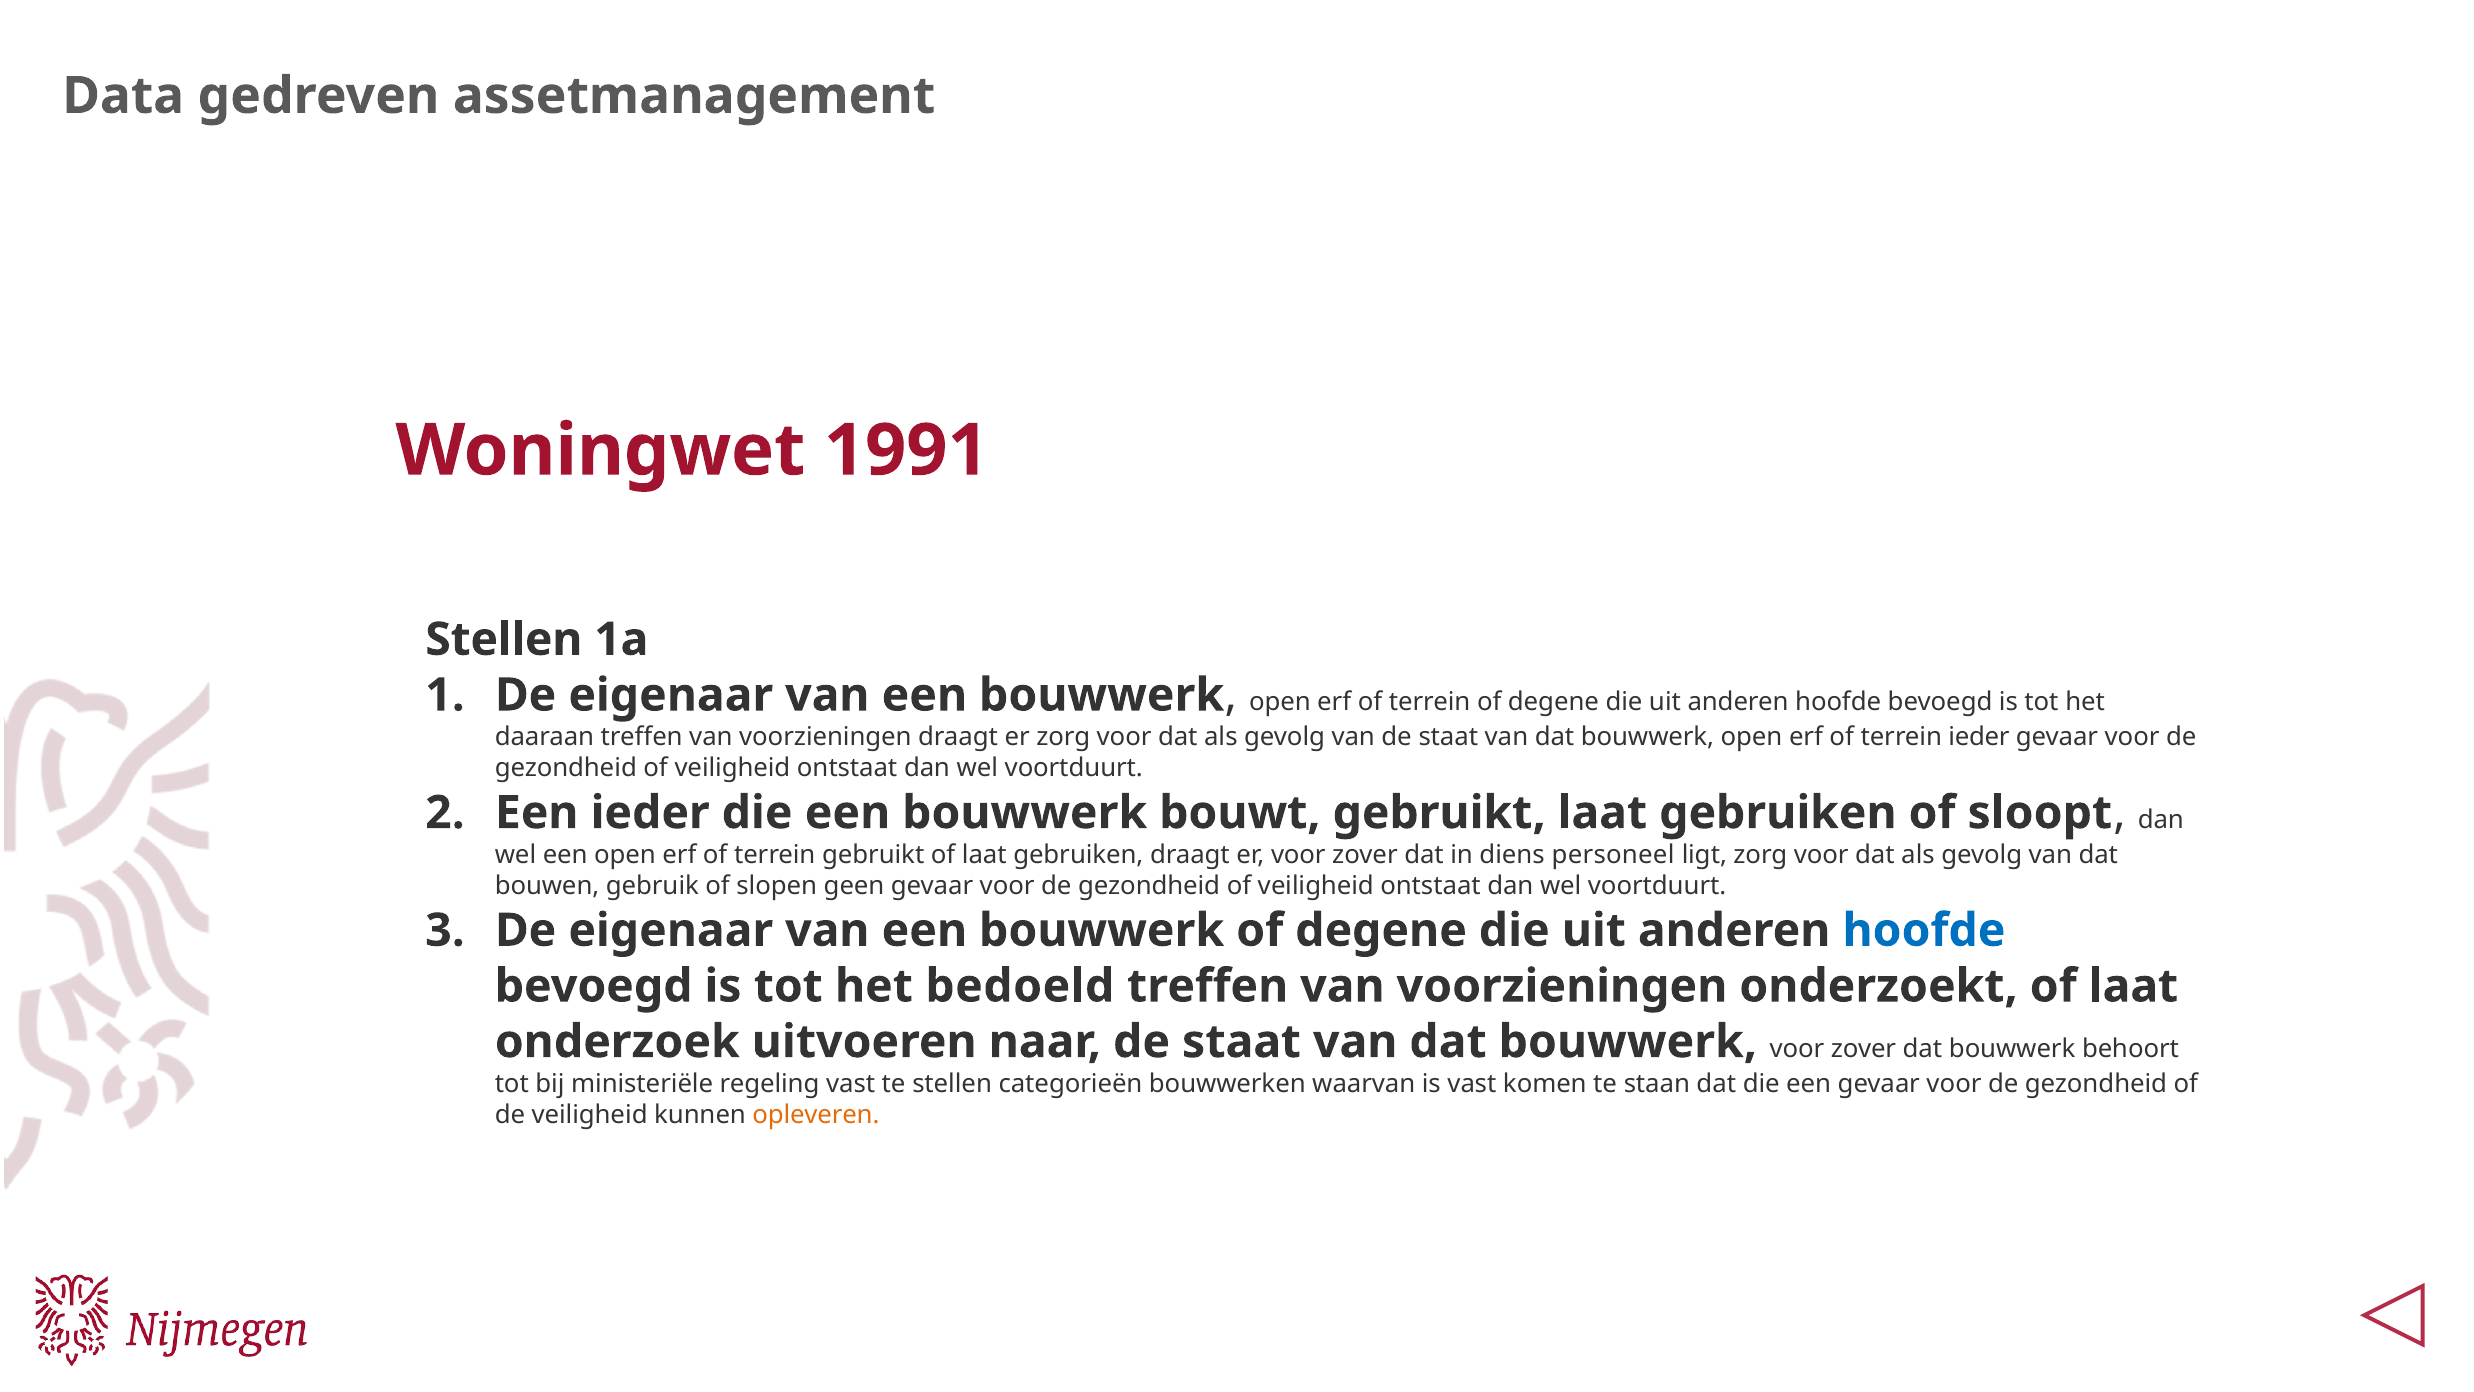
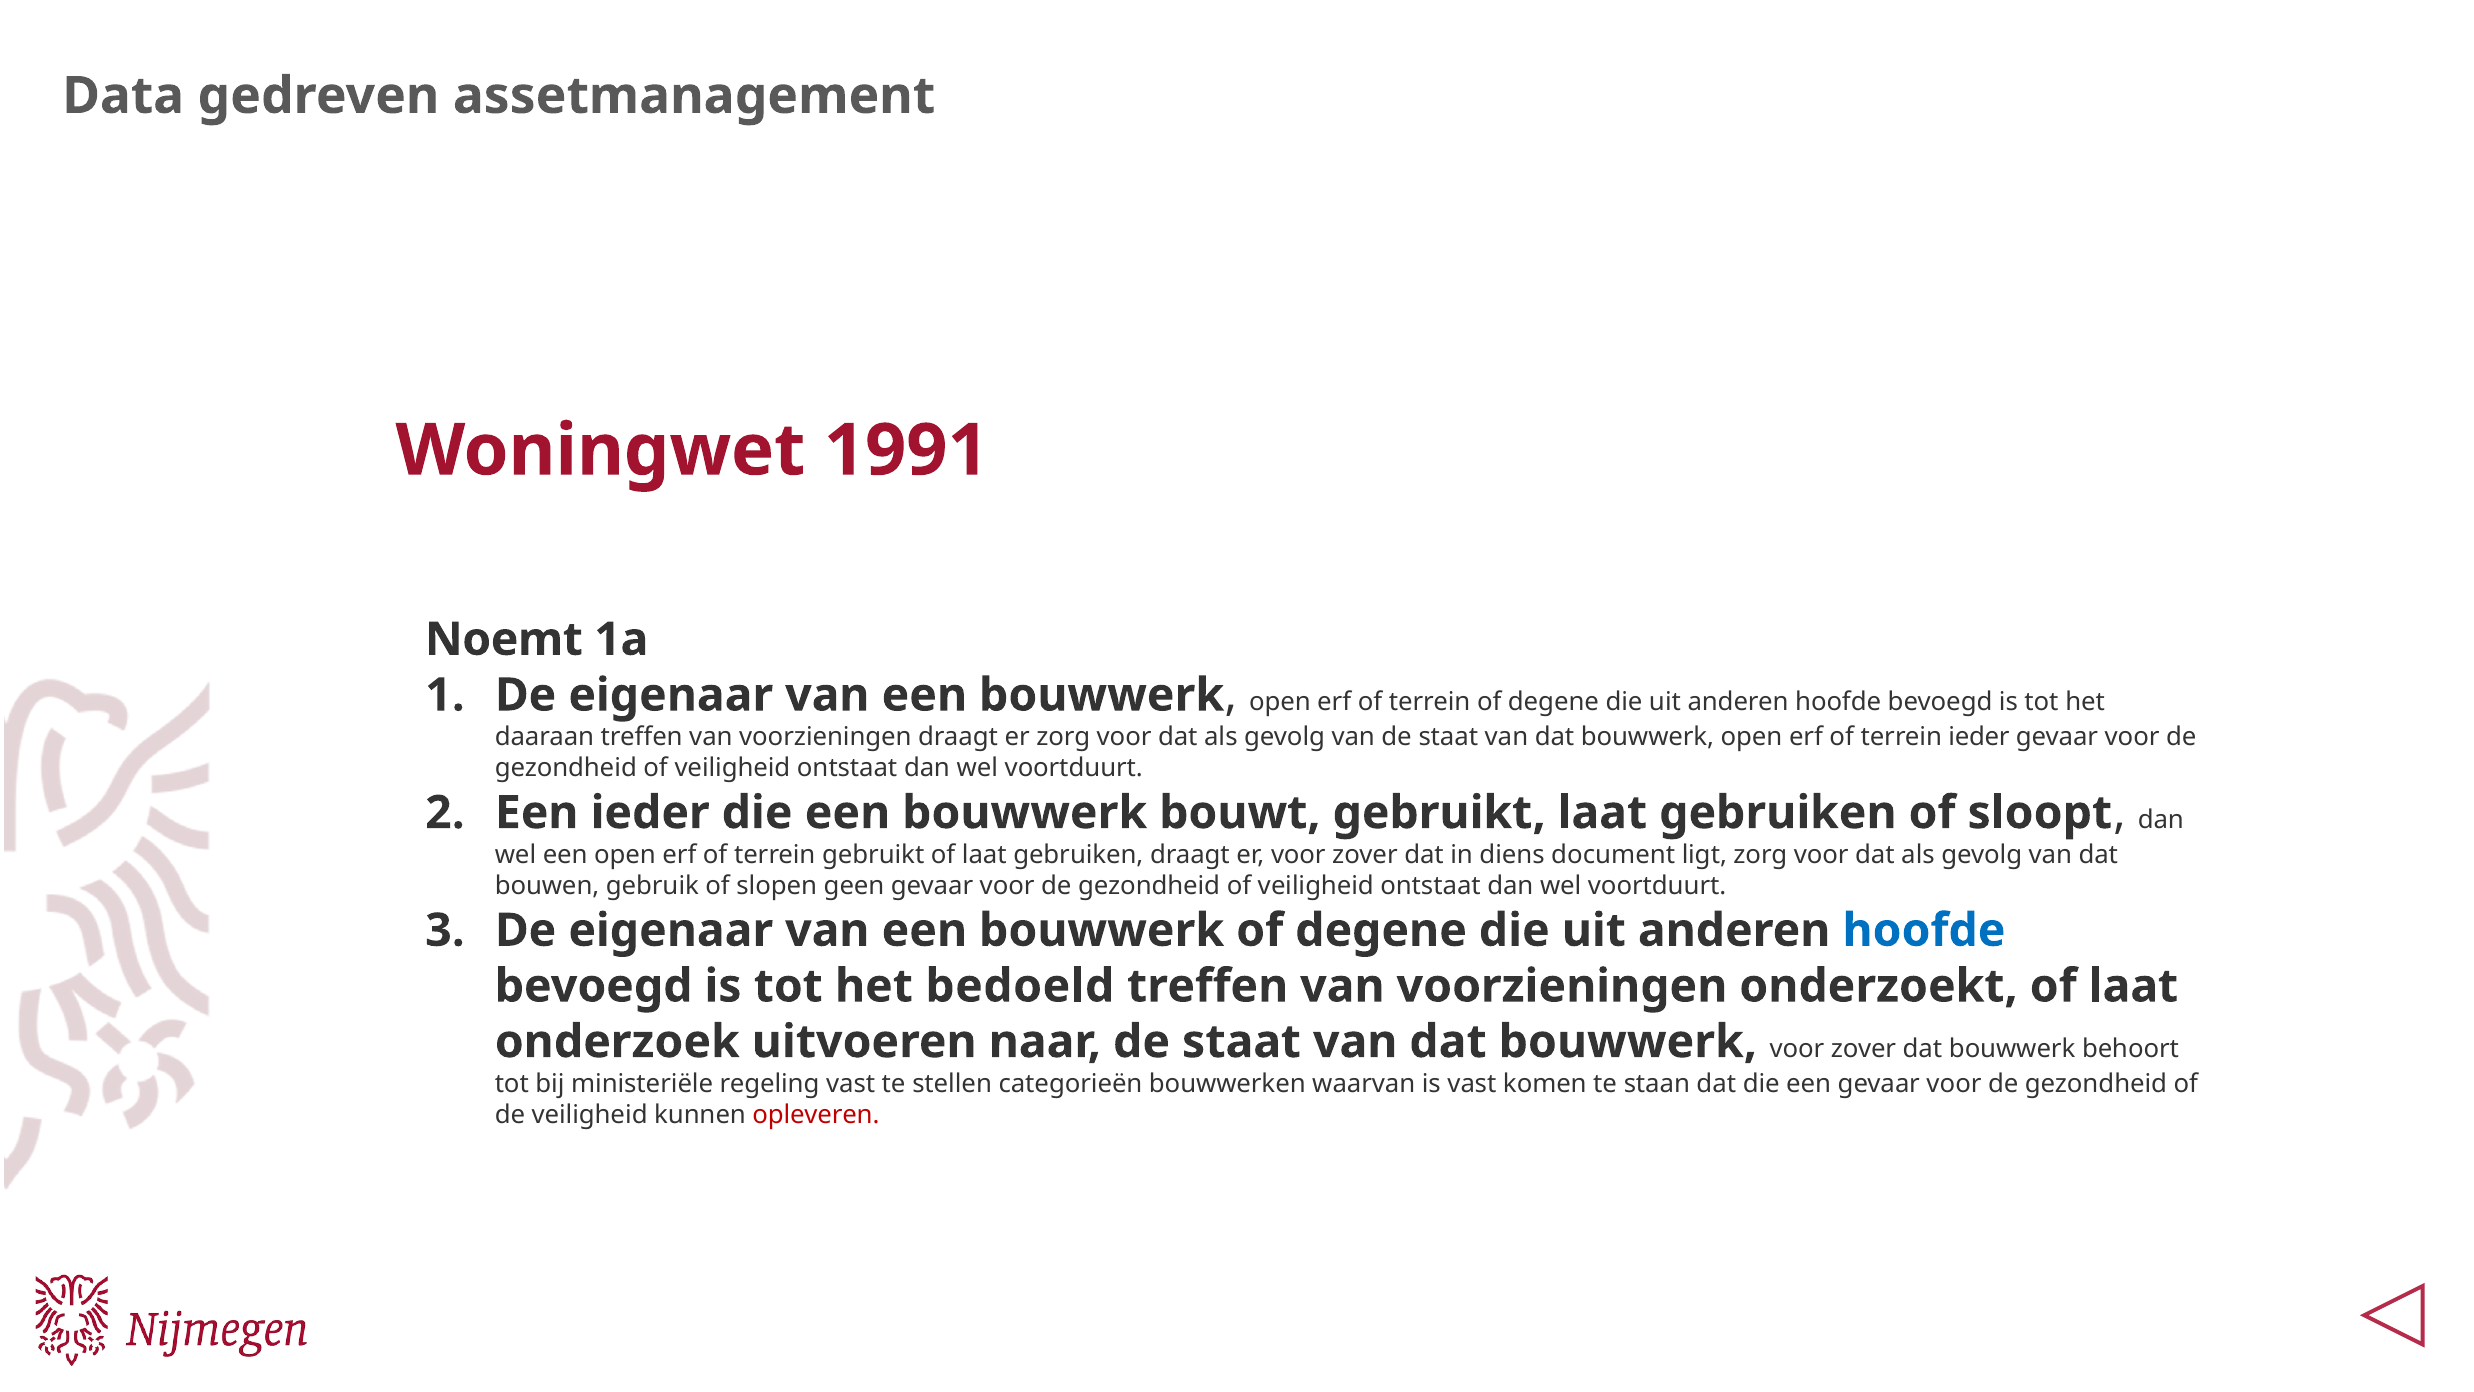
Stellen at (504, 639): Stellen -> Noemt
personeel: personeel -> document
opleveren colour: orange -> red
